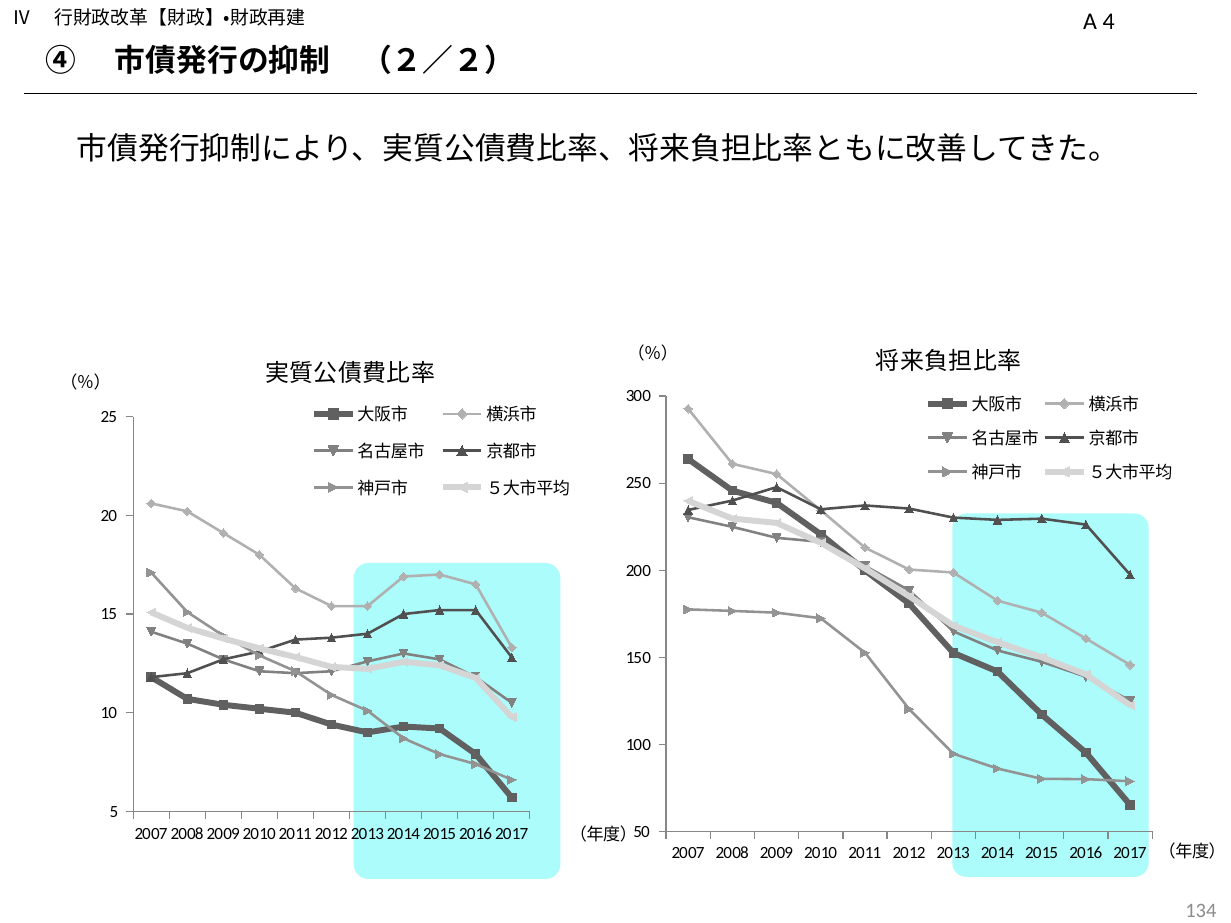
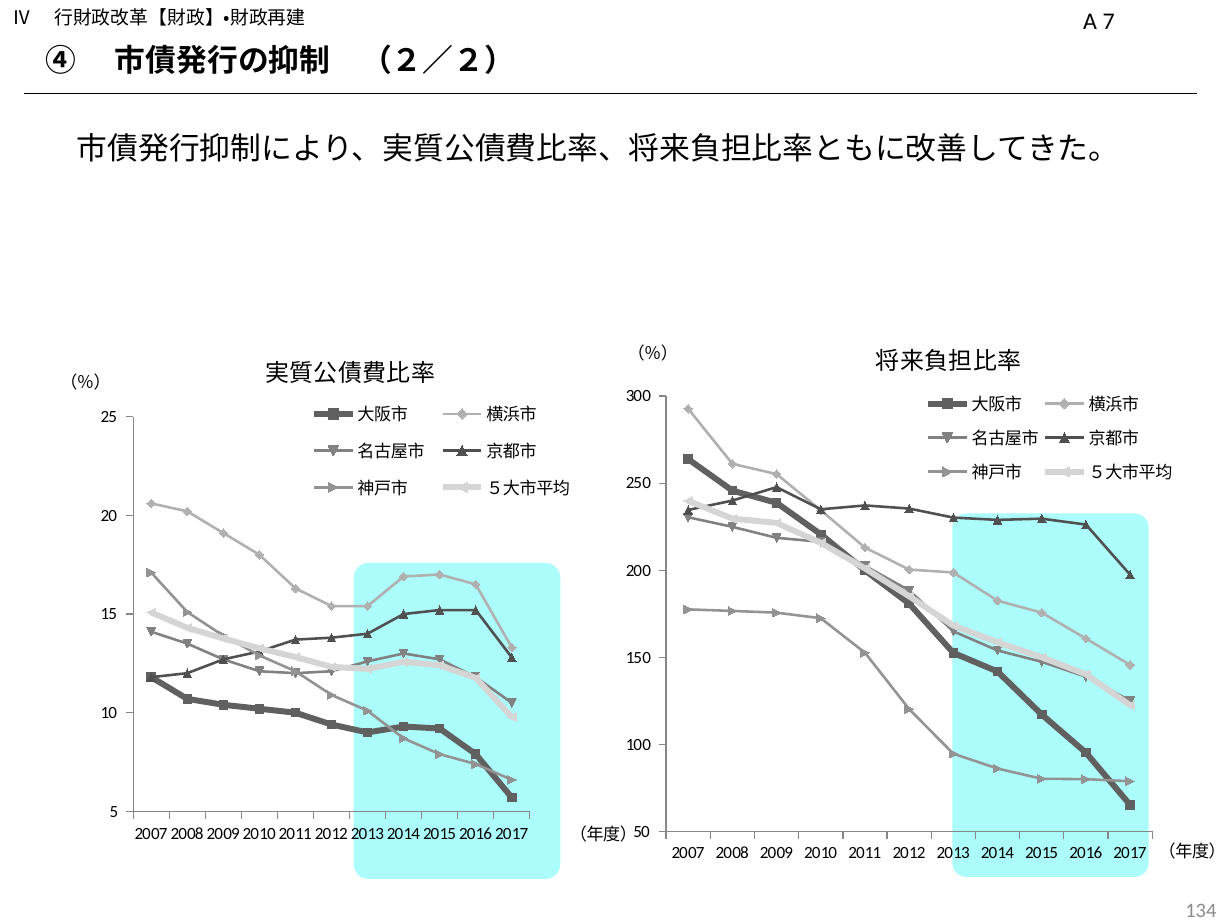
4: 4 -> 7
